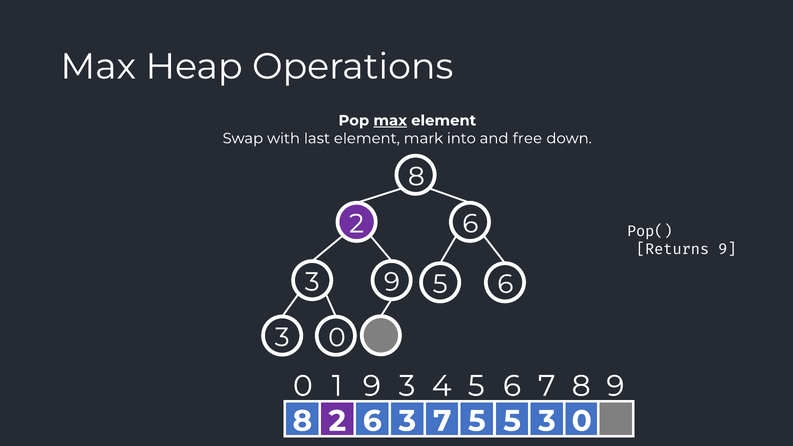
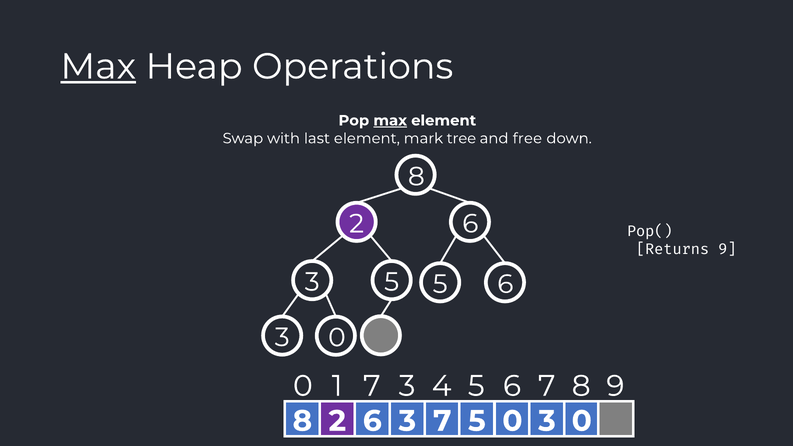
Max at (98, 67) underline: none -> present
into: into -> tree
3 9: 9 -> 5
1 9: 9 -> 7
5 5: 5 -> 0
